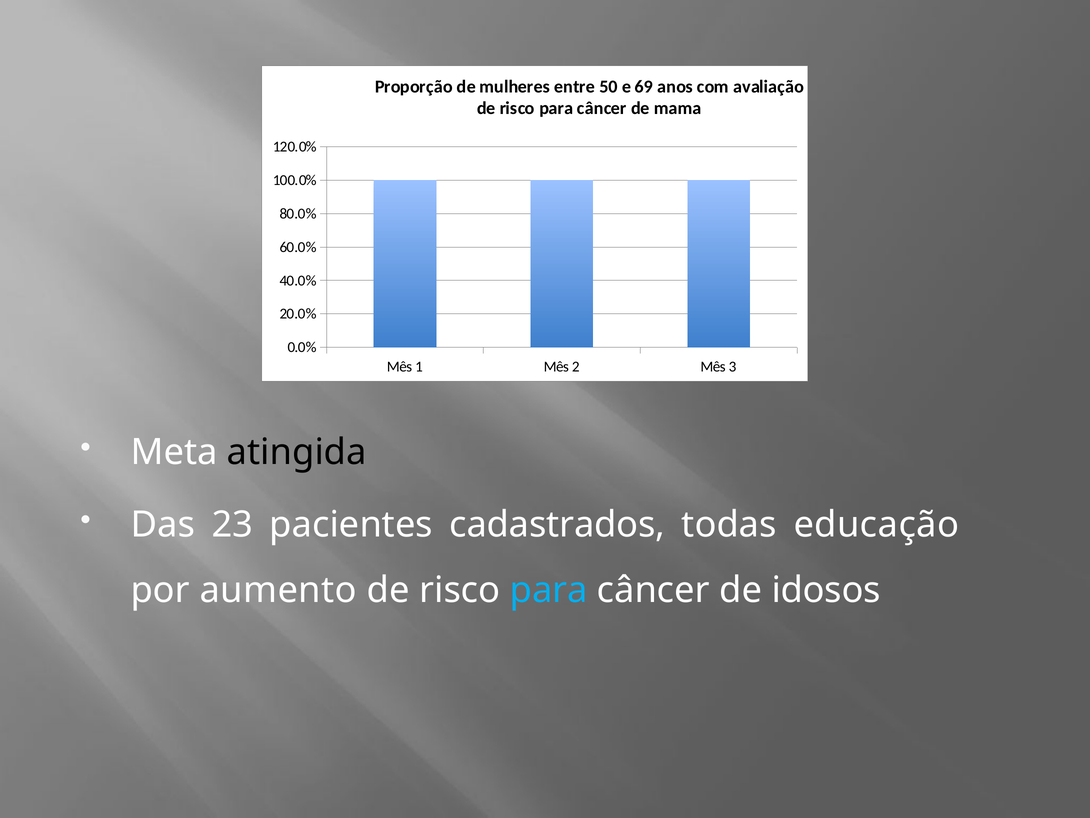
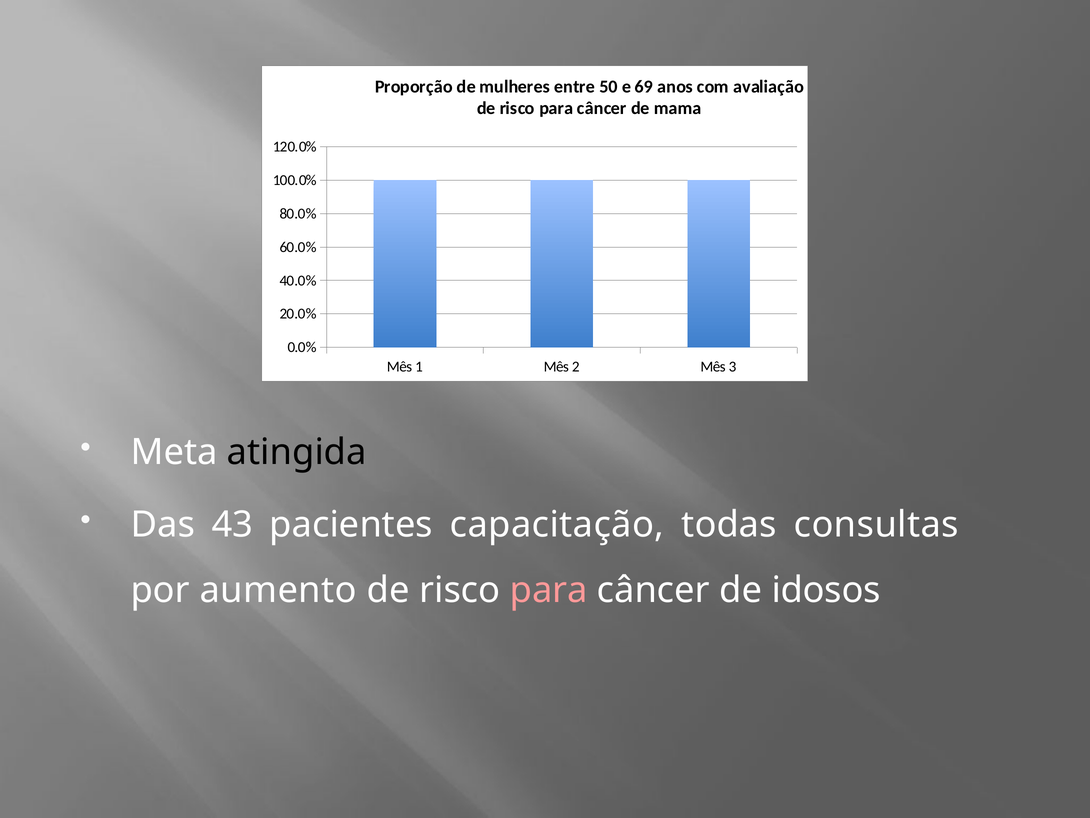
23: 23 -> 43
cadastrados: cadastrados -> capacitação
educação: educação -> consultas
para at (549, 590) colour: light blue -> pink
